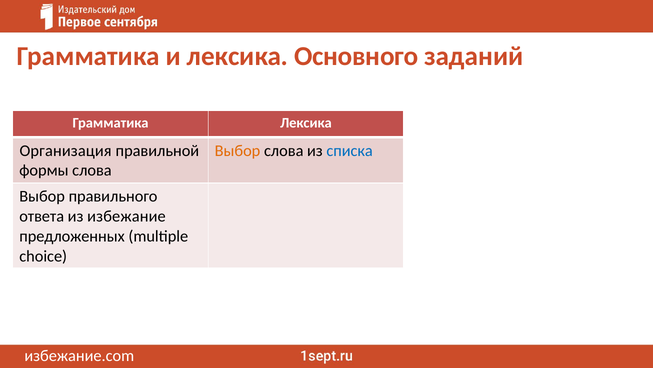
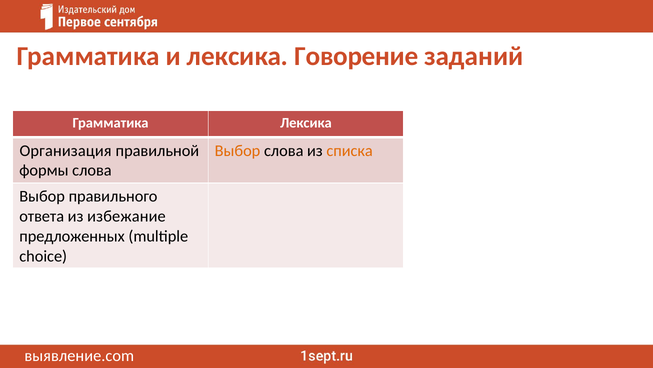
Основного: Основного -> Говорение
списка colour: blue -> orange
избежание.com: избежание.com -> выявление.com
